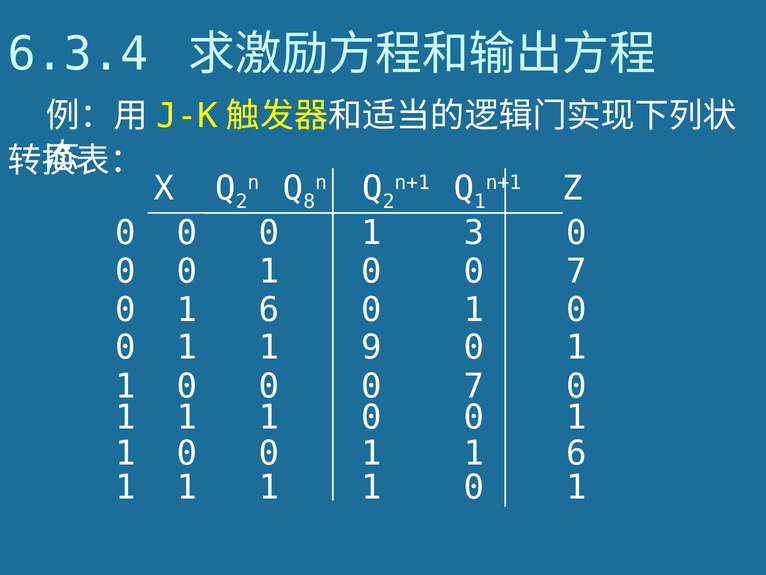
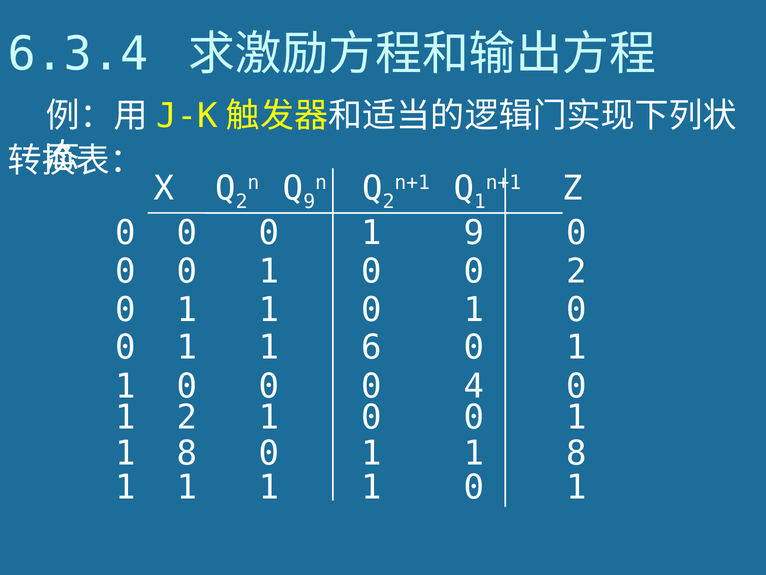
8 at (309, 201): 8 -> 9
1 3: 3 -> 9
1 0 0 7: 7 -> 2
6 at (269, 310): 6 -> 1
9: 9 -> 6
0 0 0 7: 7 -> 4
1 at (187, 417): 1 -> 2
0 at (187, 453): 0 -> 8
6 at (576, 453): 6 -> 8
